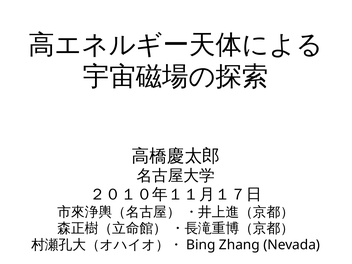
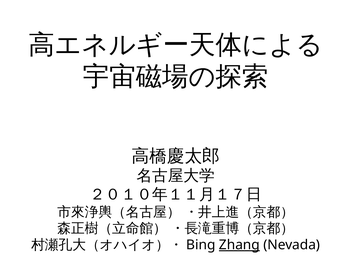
Zhang underline: none -> present
